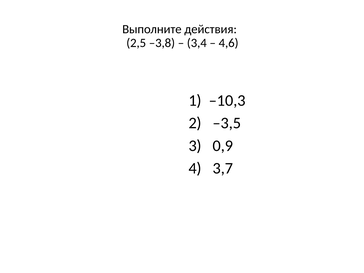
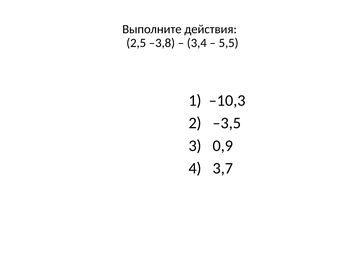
4,6: 4,6 -> 5,5
